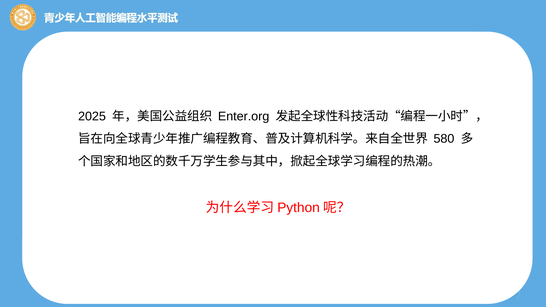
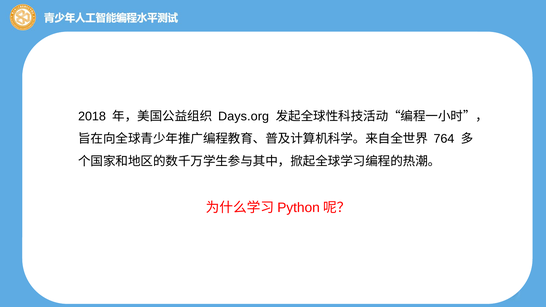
2025: 2025 -> 2018
Enter.org: Enter.org -> Days.org
580: 580 -> 764
